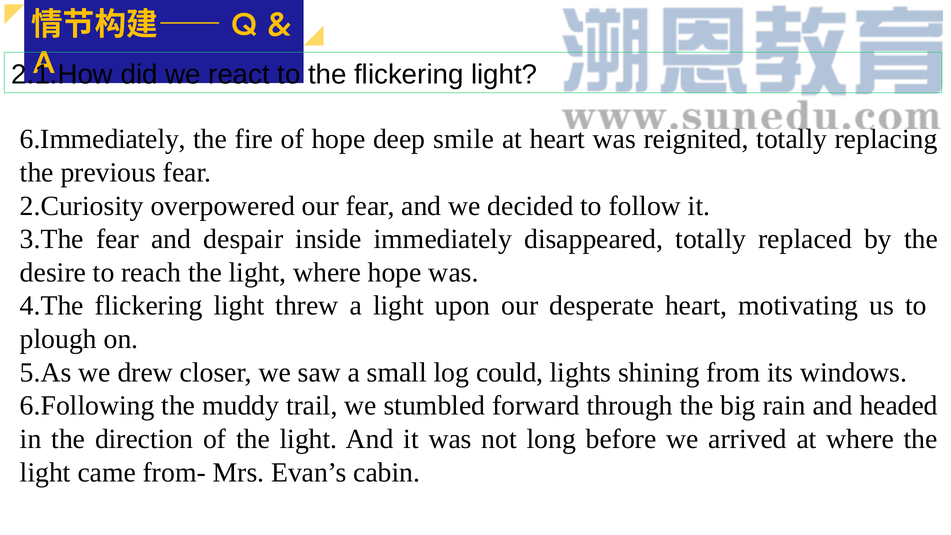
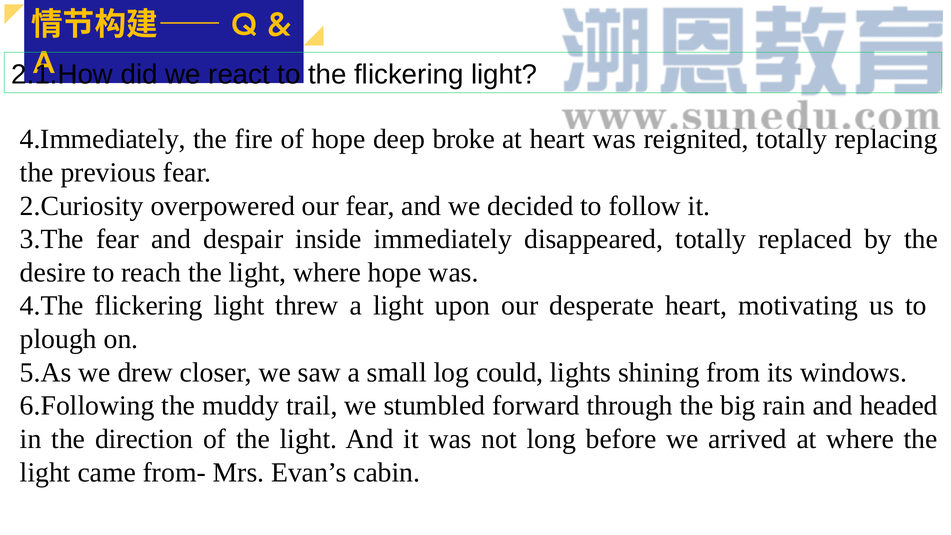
6.Immediately: 6.Immediately -> 4.Immediately
smile: smile -> broke
